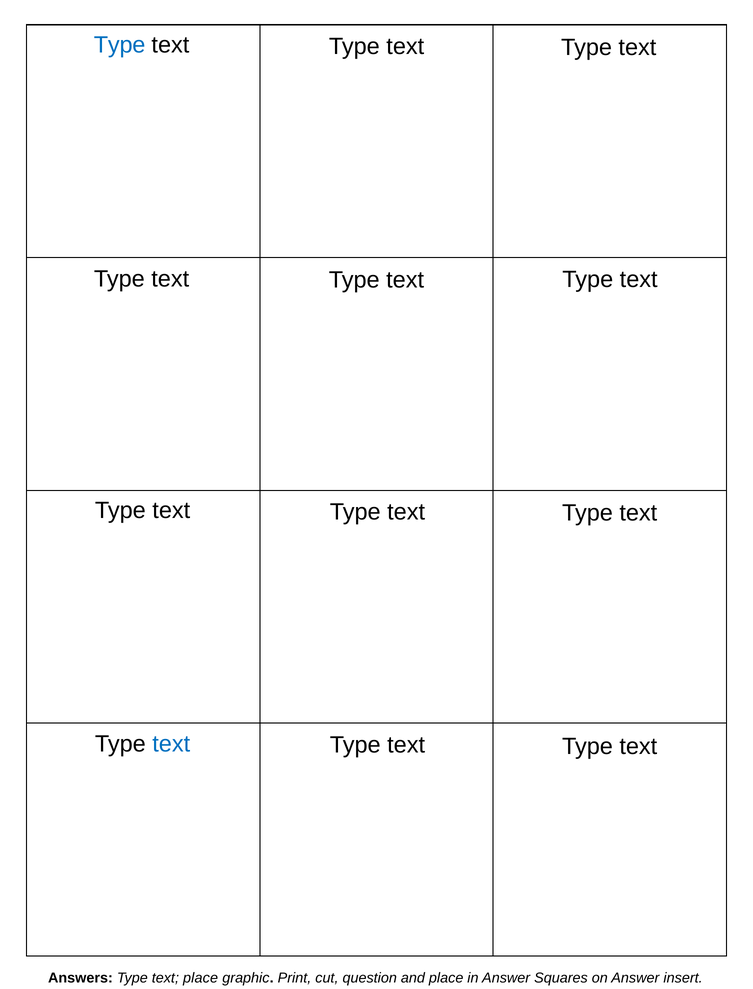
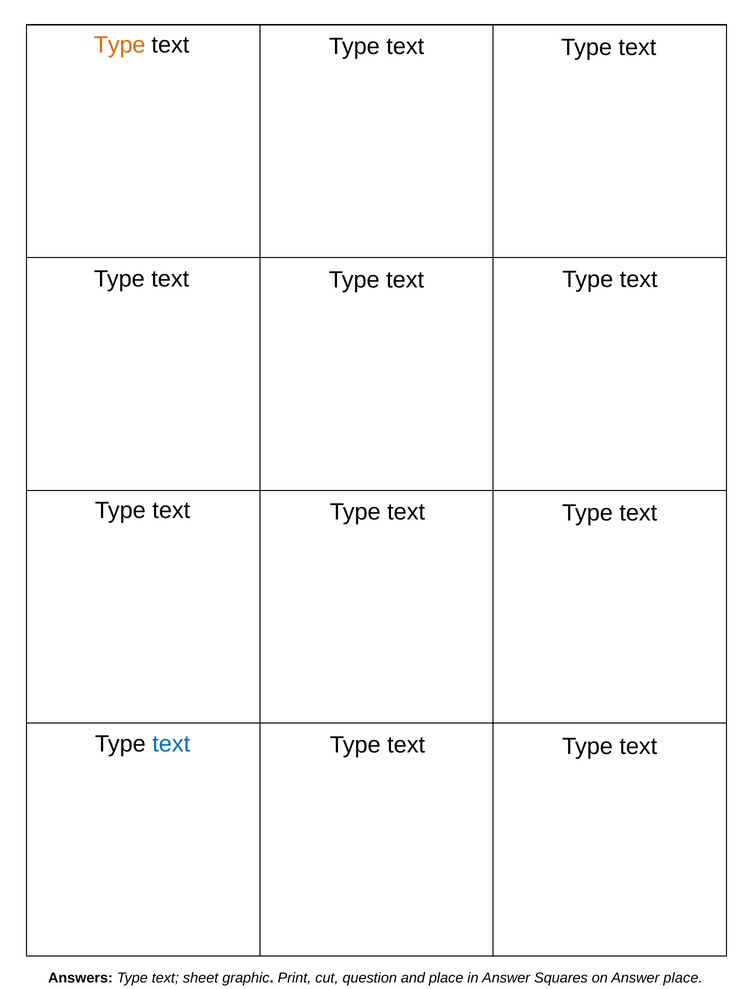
Type at (120, 45) colour: blue -> orange
text place: place -> sheet
Answer insert: insert -> place
